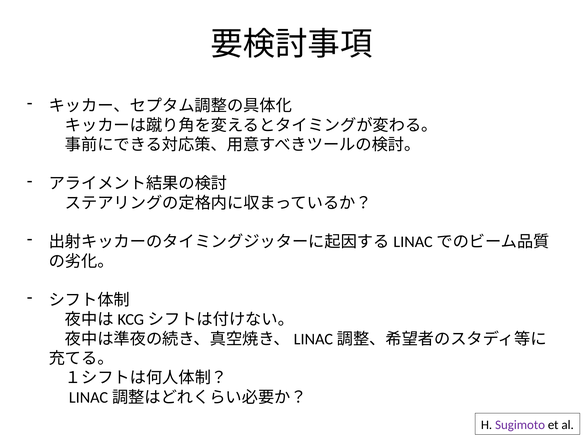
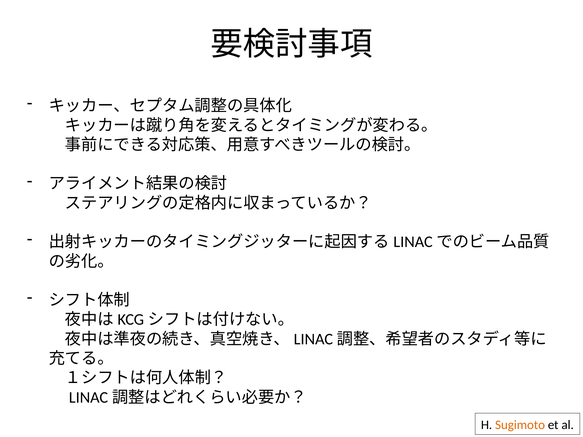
Sugimoto colour: purple -> orange
